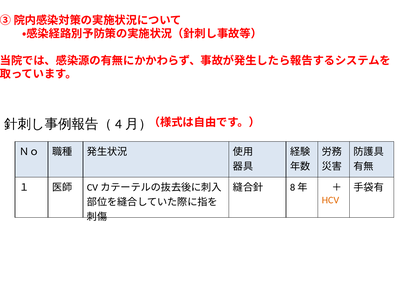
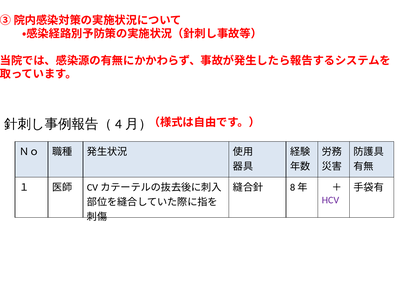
HCV colour: orange -> purple
